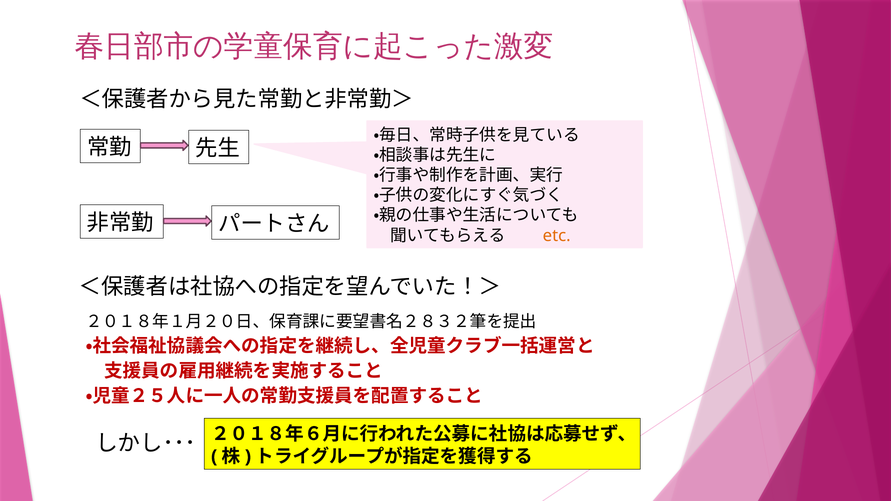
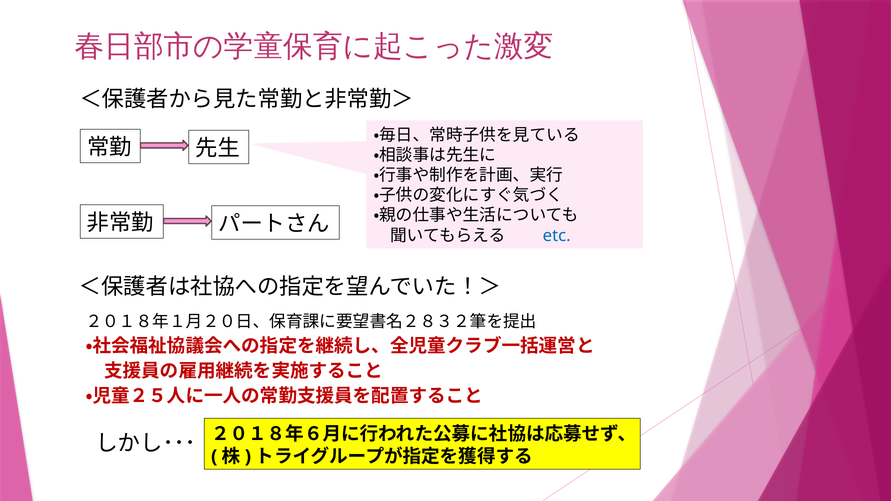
etc colour: orange -> blue
